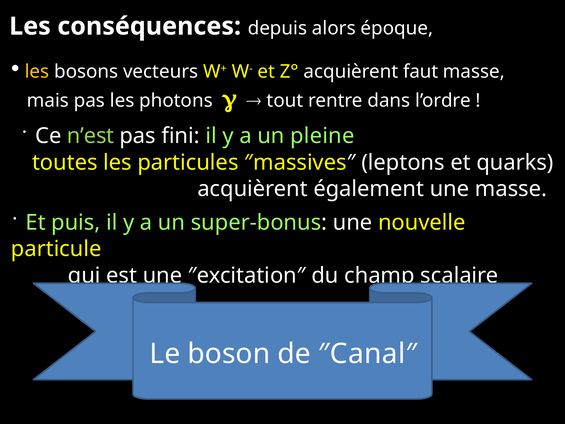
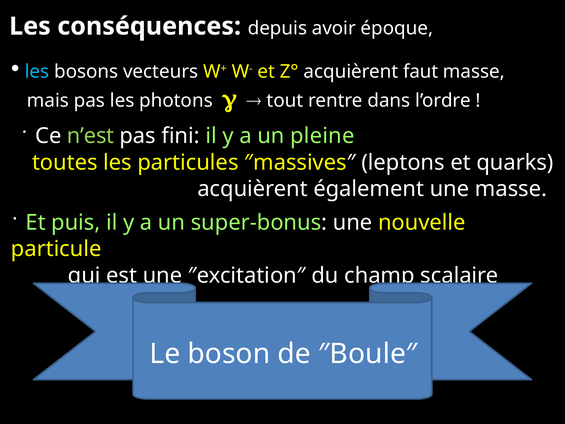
alors: alors -> avoir
les at (37, 72) colour: yellow -> light blue
″Canal″: ″Canal″ -> ″Boule″
